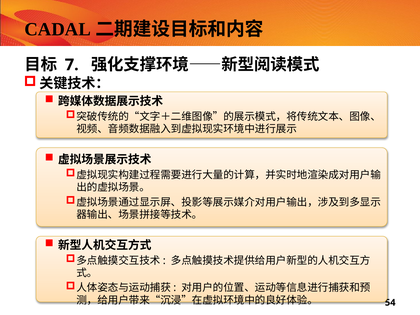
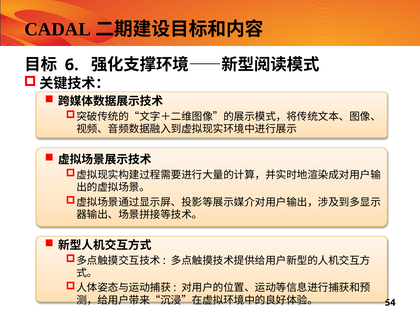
7: 7 -> 6
